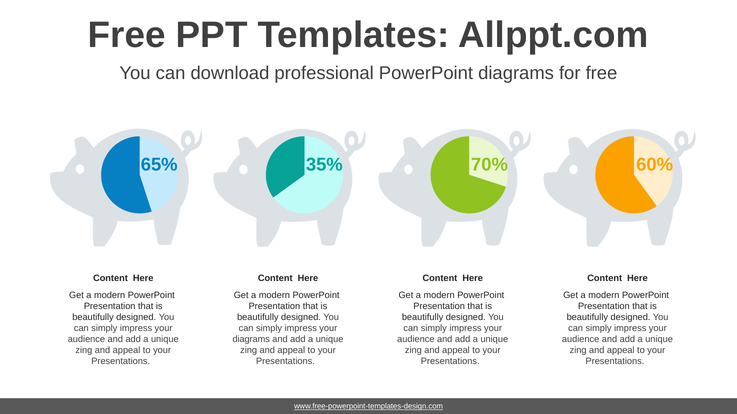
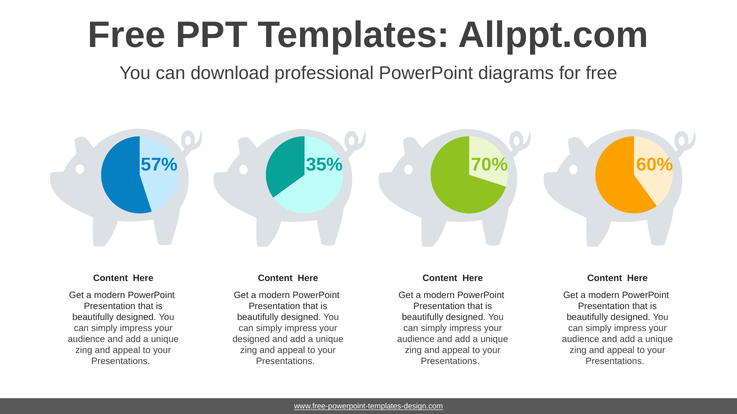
65%: 65% -> 57%
diagrams at (251, 340): diagrams -> designed
